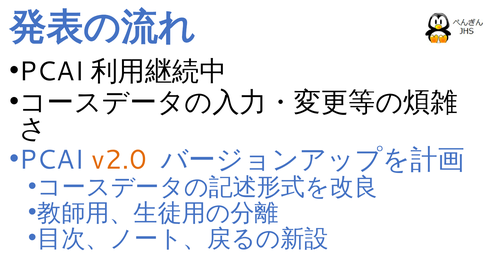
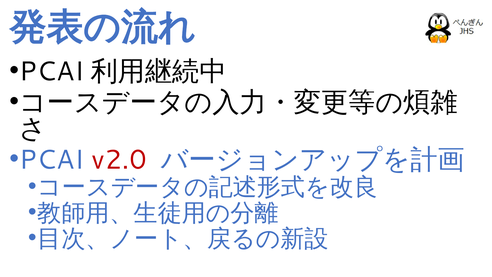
v2.0 colour: orange -> red
